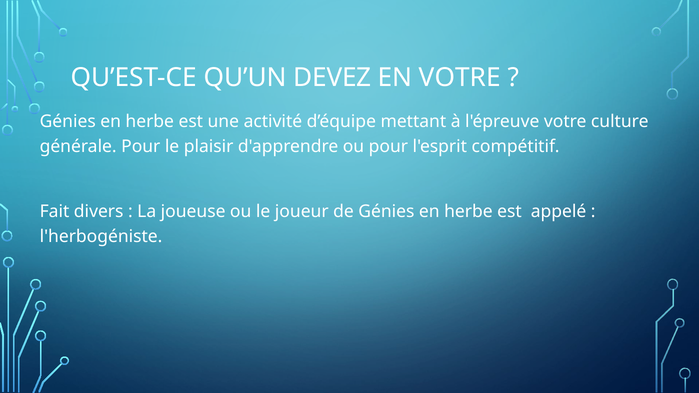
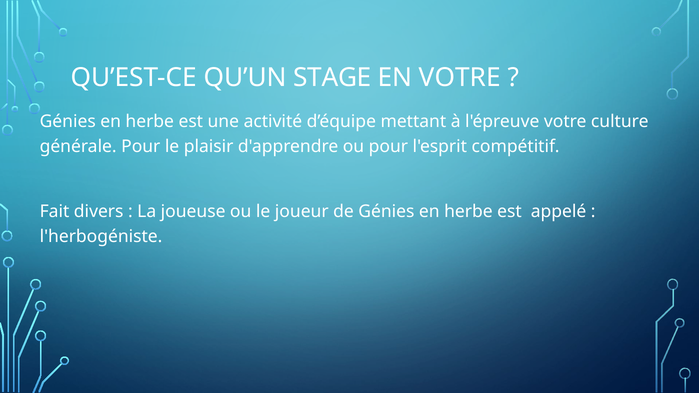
DEVEZ: DEVEZ -> STAGE
